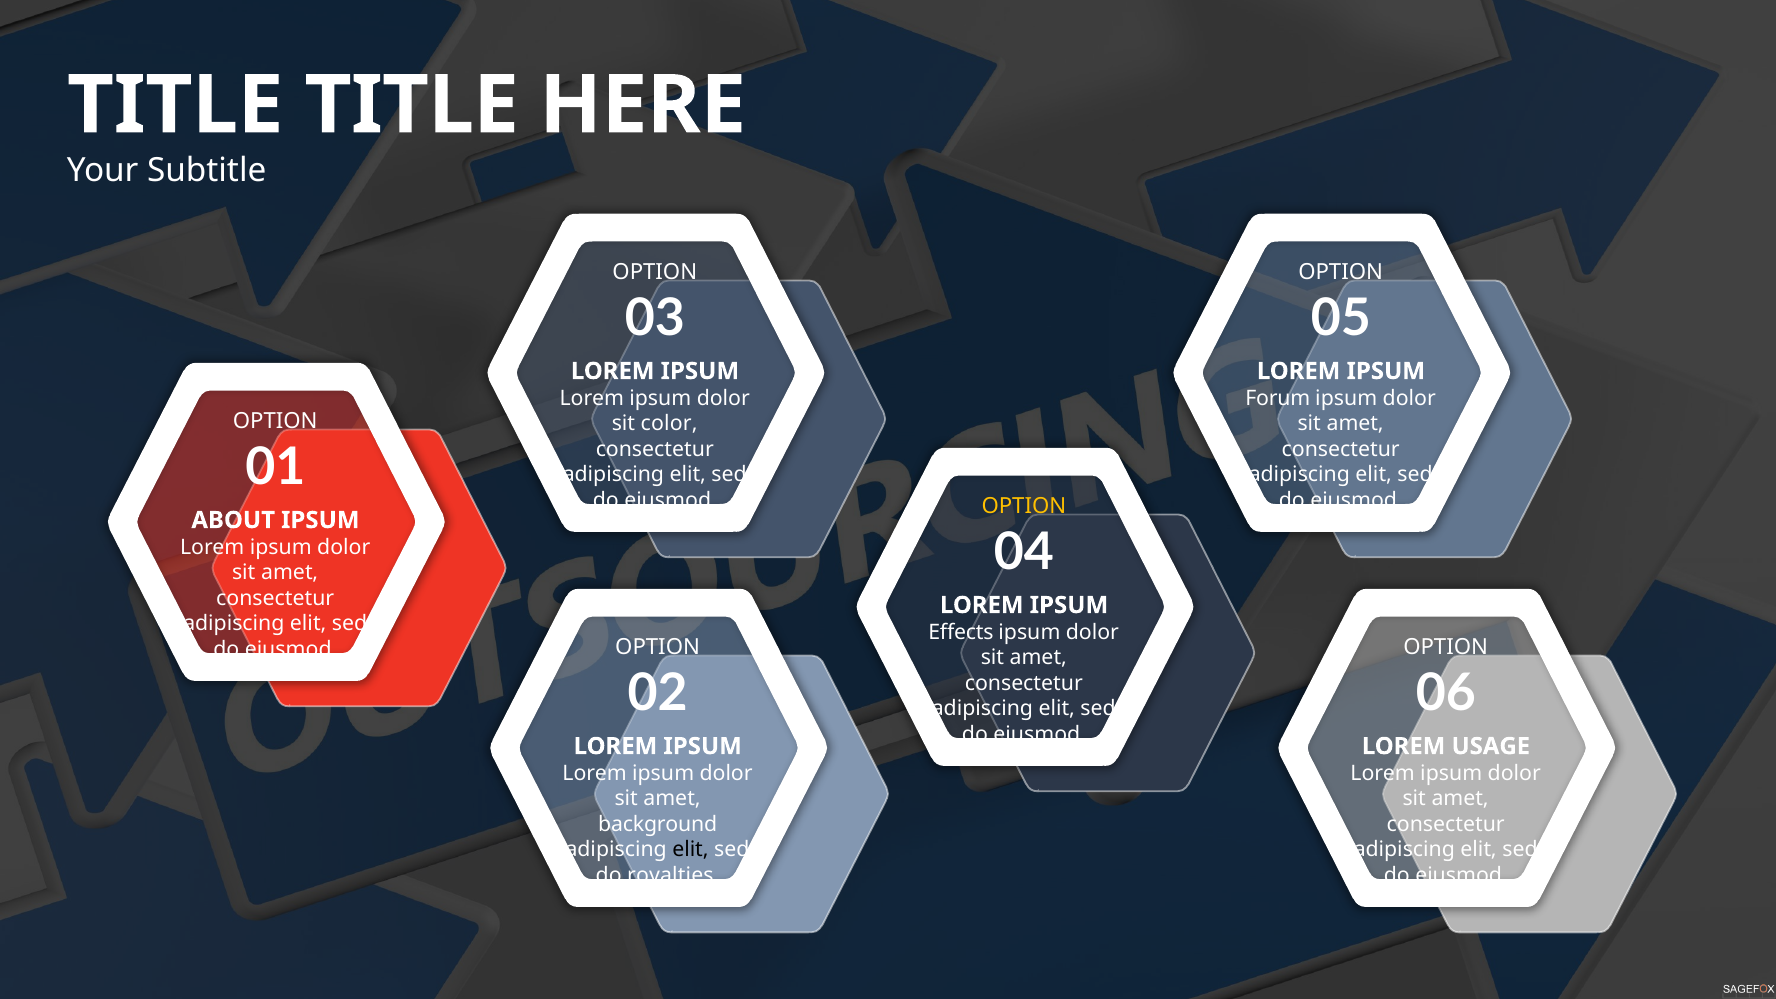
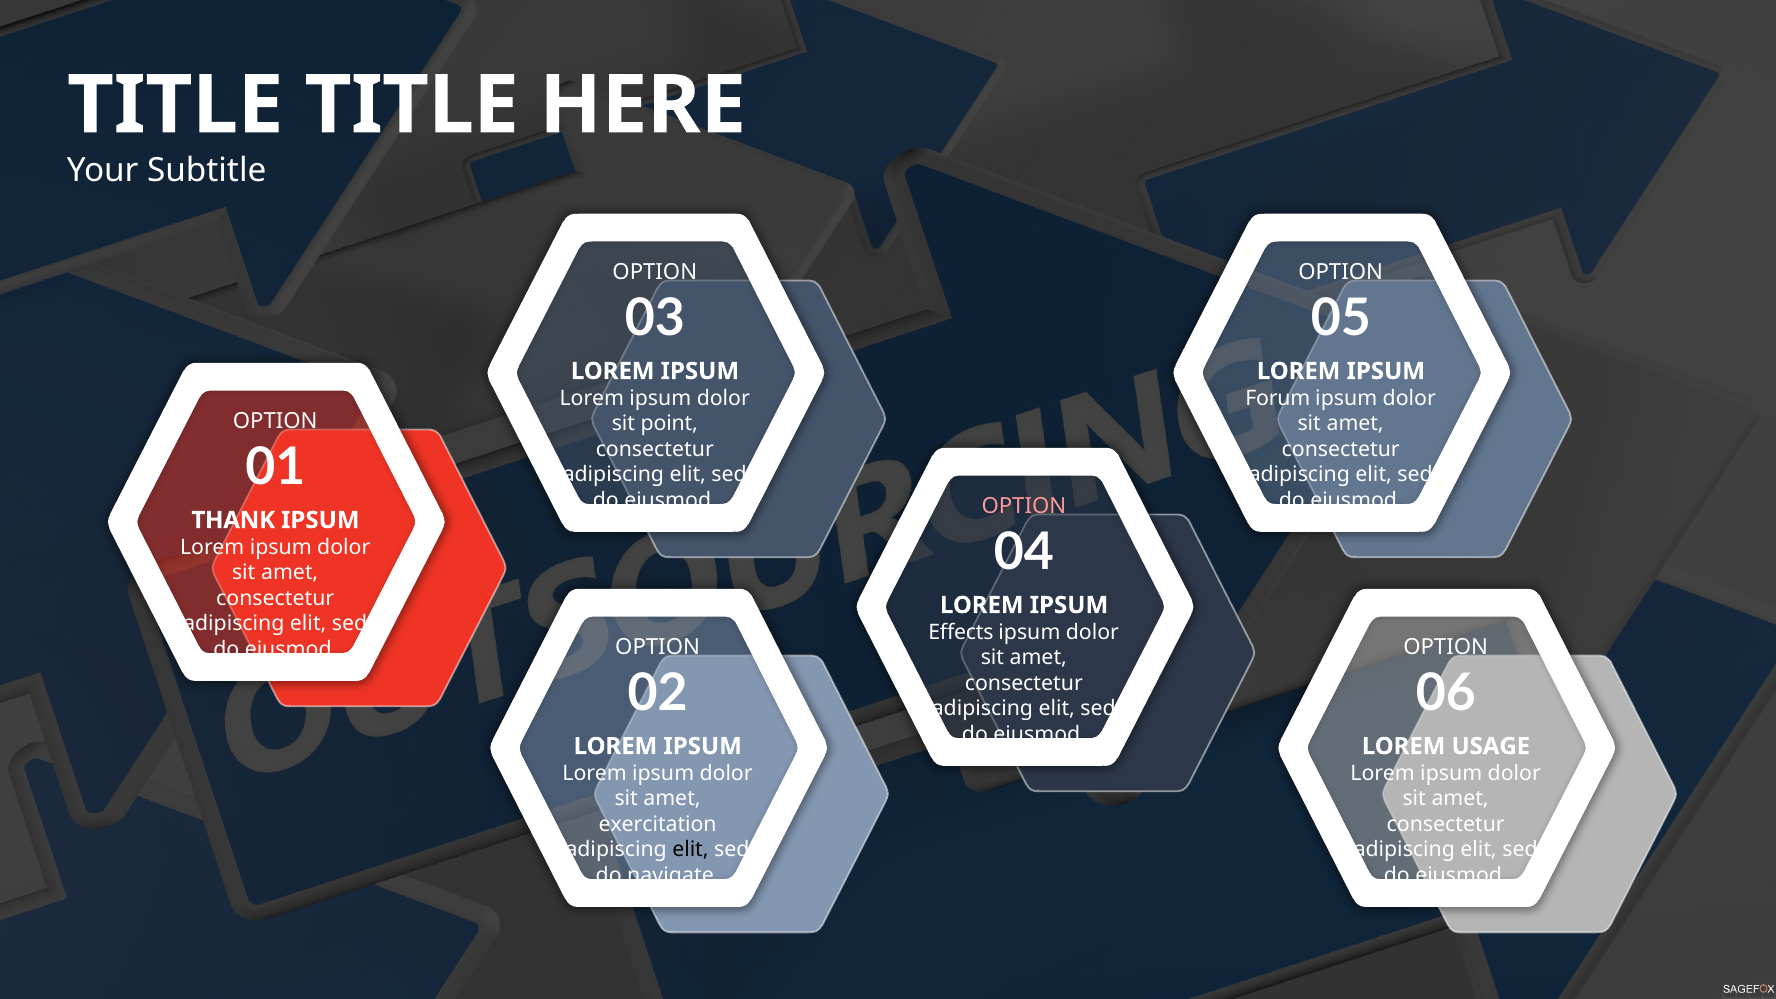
color: color -> point
OPTION at (1024, 506) colour: yellow -> pink
ABOUT: ABOUT -> THANK
background: background -> exercitation
royalties: royalties -> navigate
